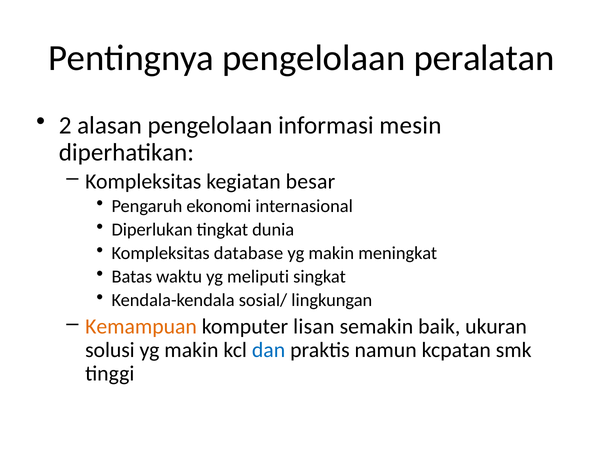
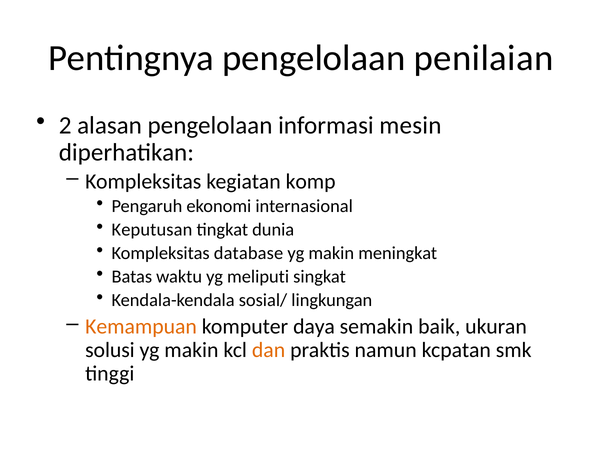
peralatan: peralatan -> penilaian
besar: besar -> komp
Diperlukan: Diperlukan -> Keputusan
lisan: lisan -> daya
dan colour: blue -> orange
